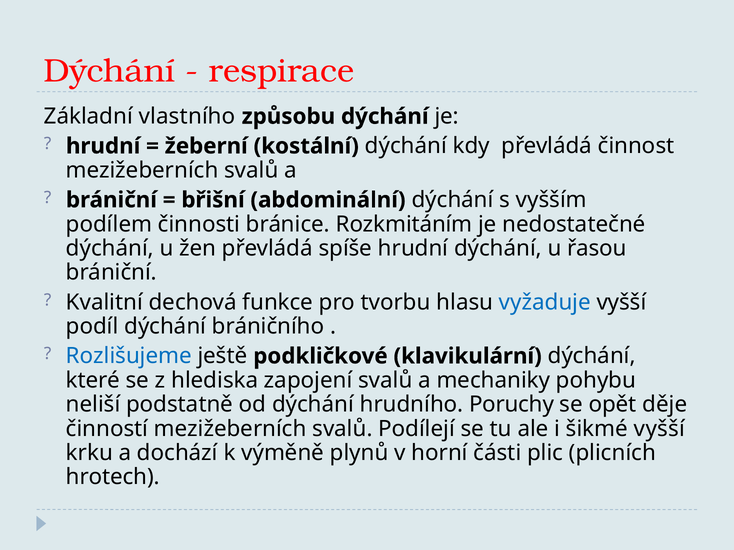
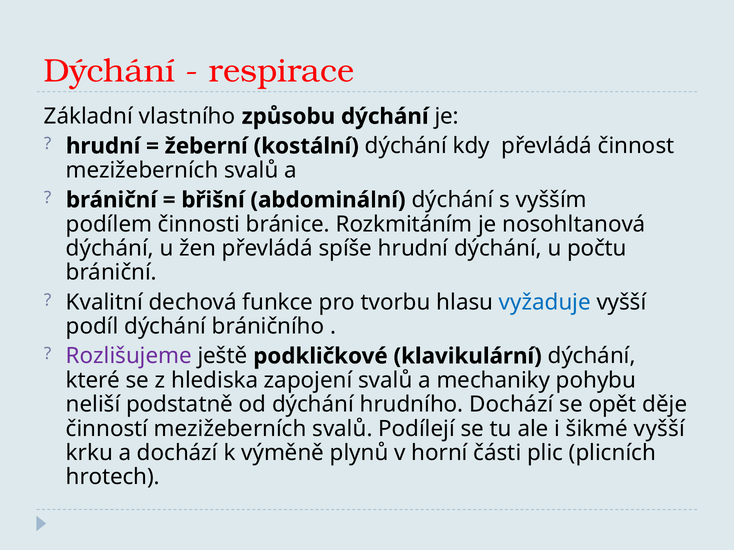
nedostatečné: nedostatečné -> nosohltanová
řasou: řasou -> počtu
Rozlišujeme colour: blue -> purple
hrudního Poruchy: Poruchy -> Dochází
